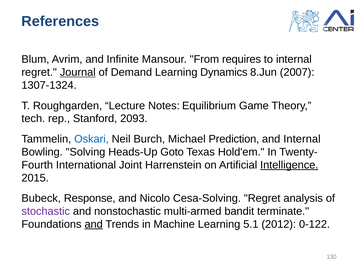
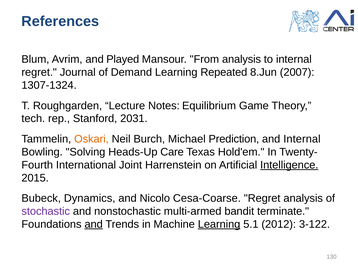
Infinite: Infinite -> Played
From requires: requires -> analysis
Journal underline: present -> none
Dynamics: Dynamics -> Repeated
2093: 2093 -> 2031
Oskari colour: blue -> orange
Goto: Goto -> Care
Response: Response -> Dynamics
Cesa-Solving: Cesa-Solving -> Cesa-Coarse
Learning at (219, 224) underline: none -> present
0-122: 0-122 -> 3-122
